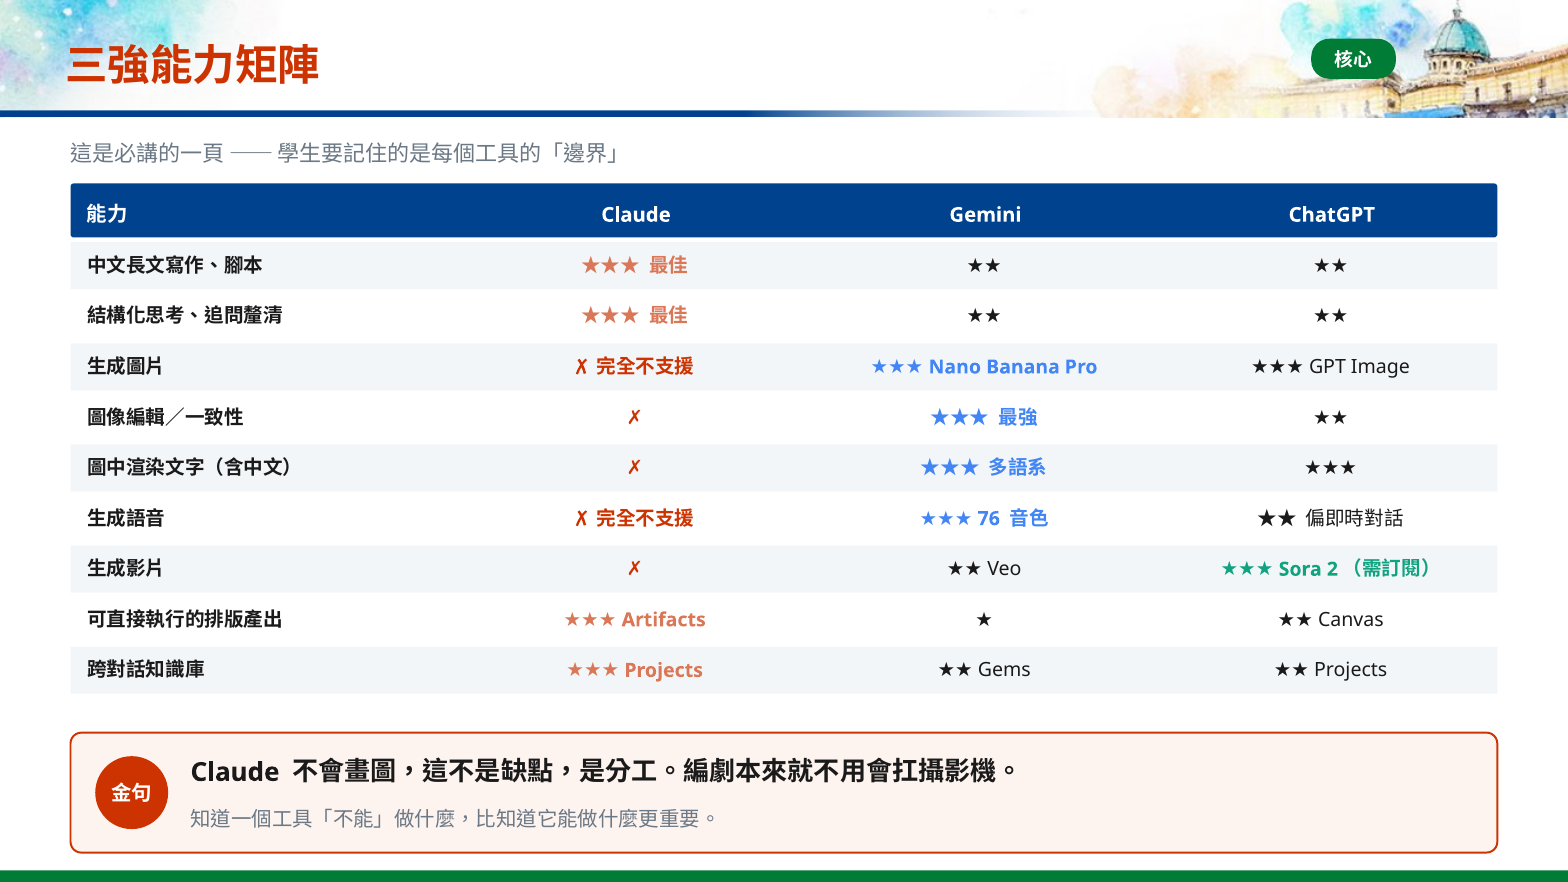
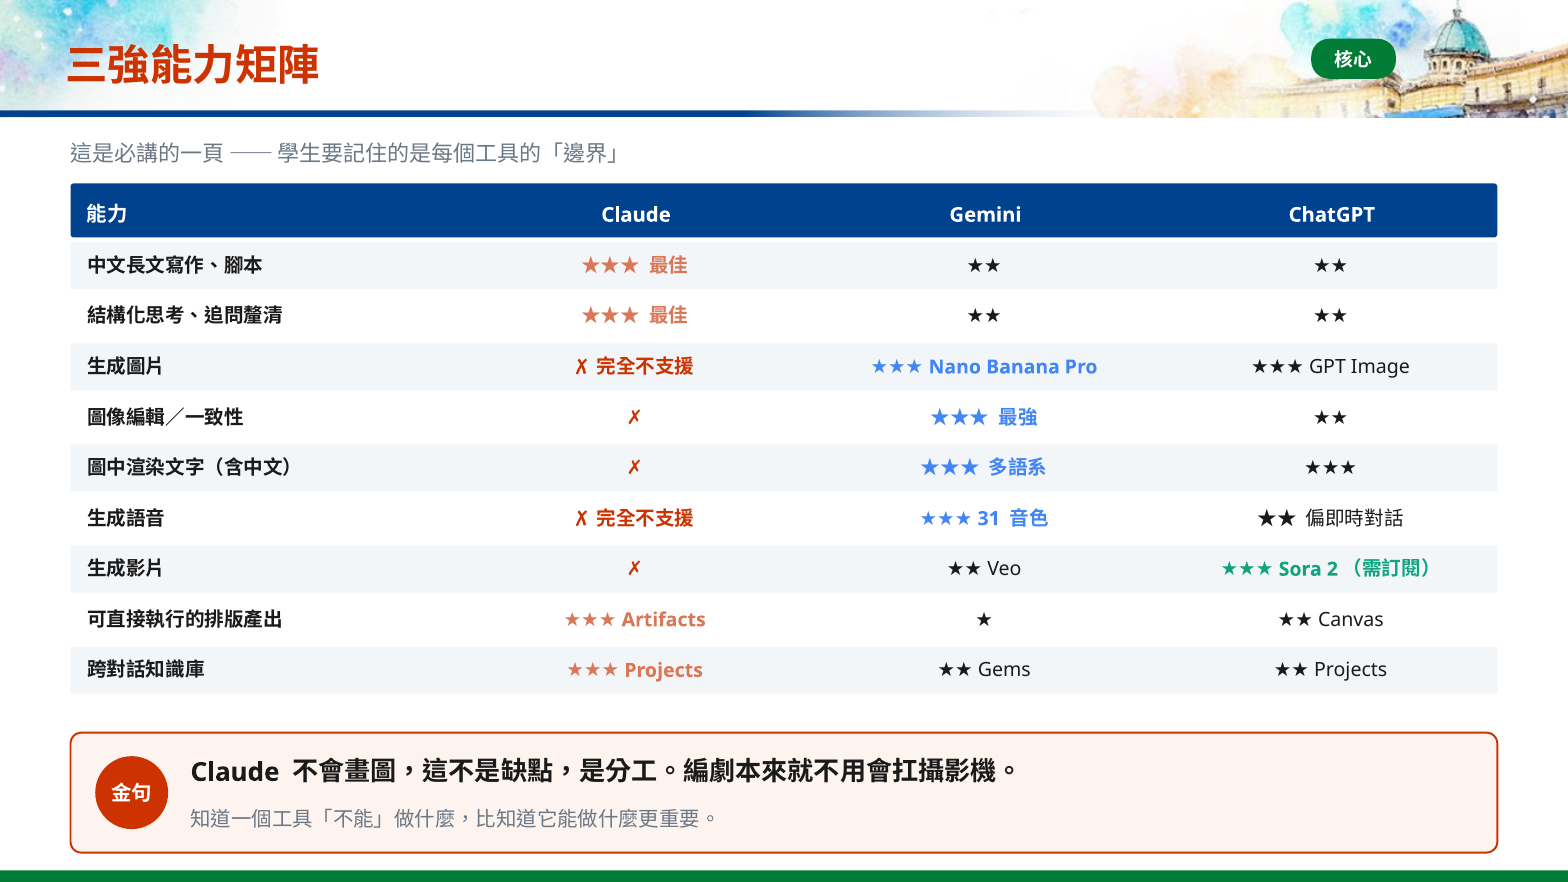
76: 76 -> 31
